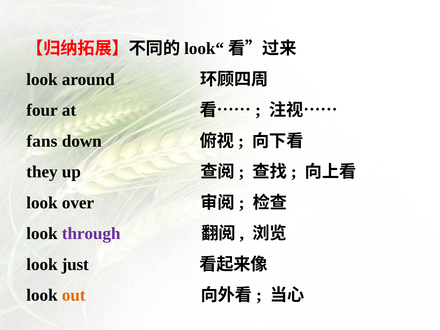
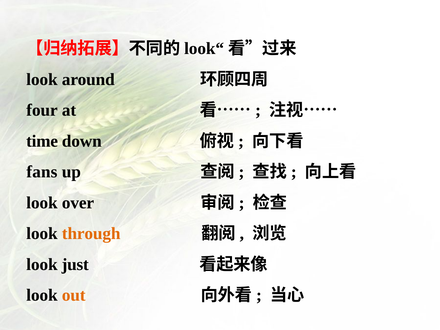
fans: fans -> time
they: they -> fans
through colour: purple -> orange
